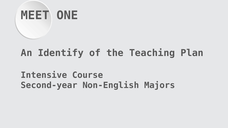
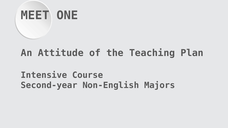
Identify: Identify -> Attitude
